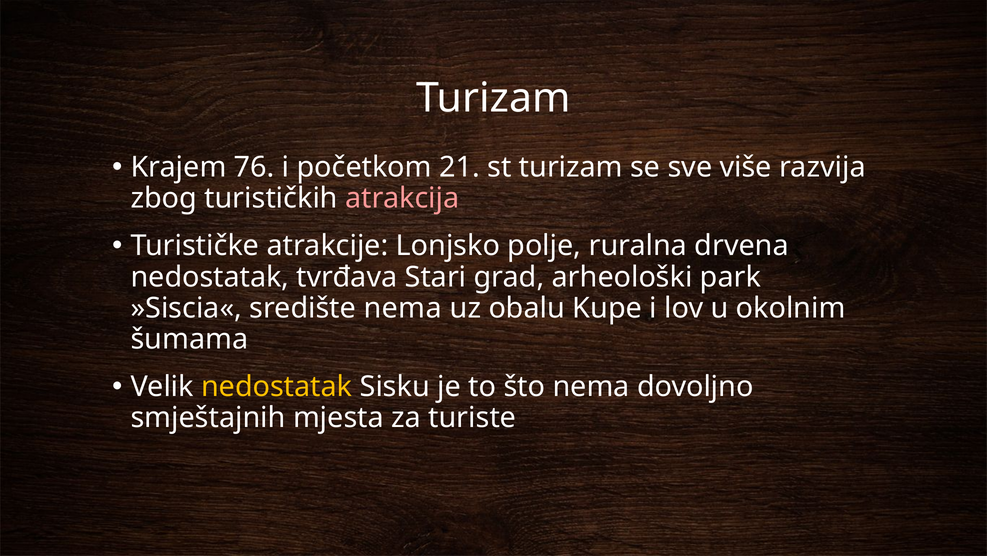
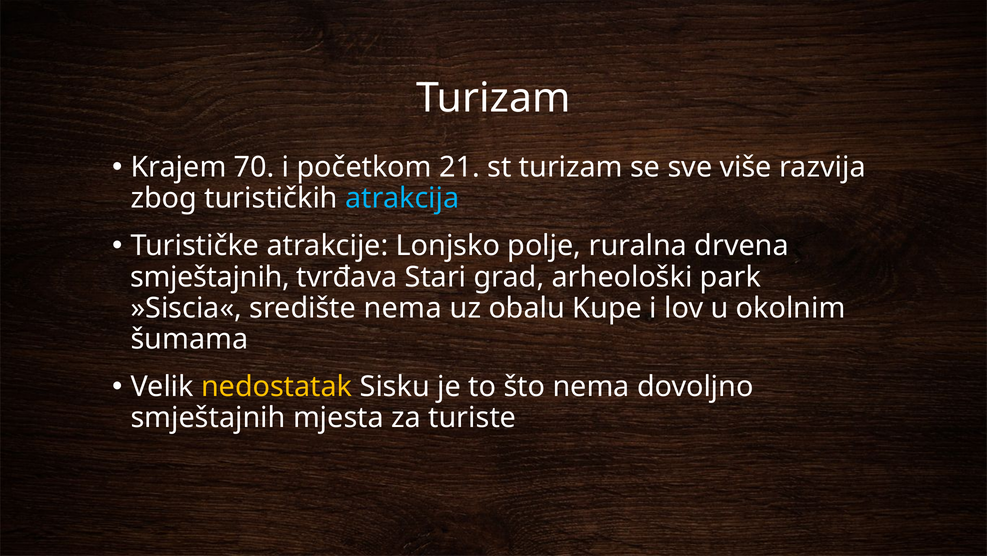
76: 76 -> 70
atrakcija colour: pink -> light blue
nedostatak at (210, 277): nedostatak -> smještajnih
